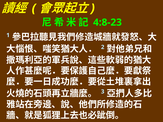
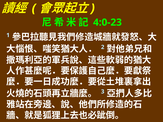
4:8-23: 4:8-23 -> 4:0-23
